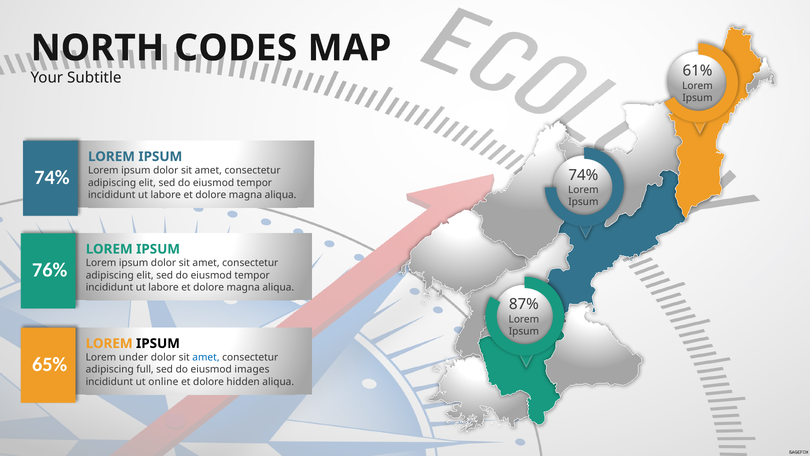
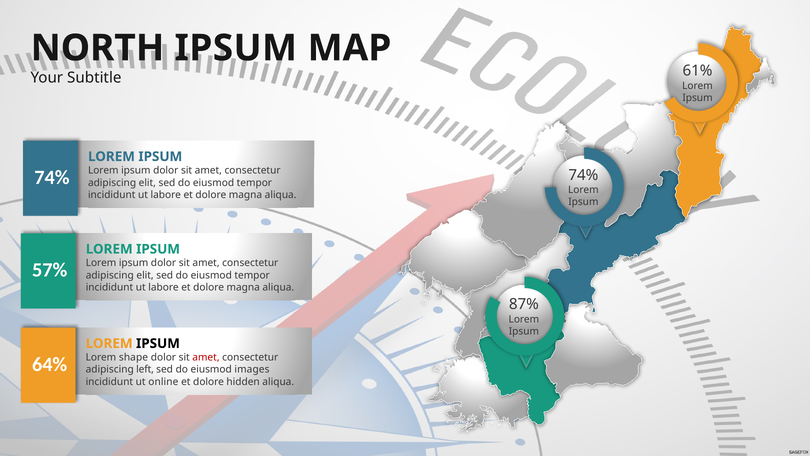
CODES at (236, 48): CODES -> IPSUM
76%: 76% -> 57%
under: under -> shape
amet at (206, 357) colour: blue -> red
65%: 65% -> 64%
full: full -> left
